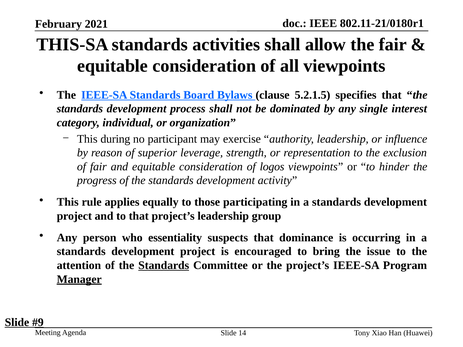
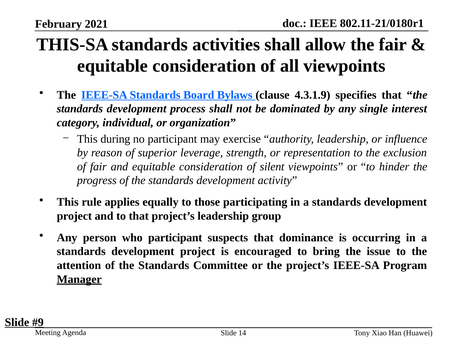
5.2.1.5: 5.2.1.5 -> 4.3.1.9
logos: logos -> silent
who essentiality: essentiality -> participant
Standards at (164, 266) underline: present -> none
